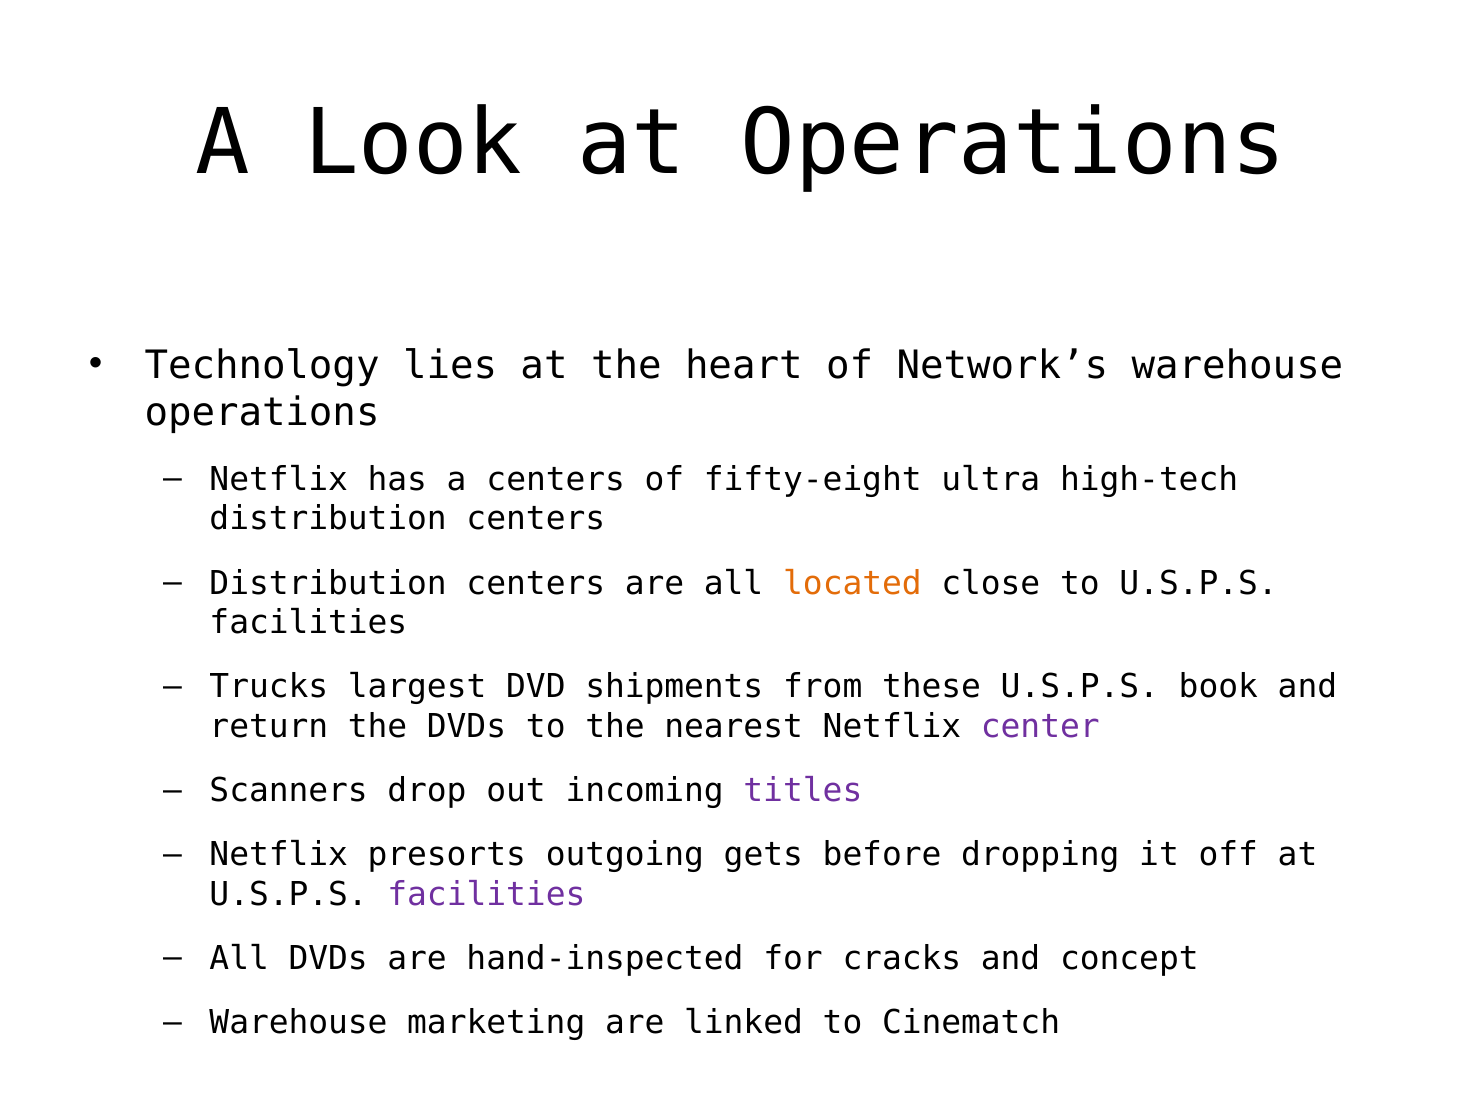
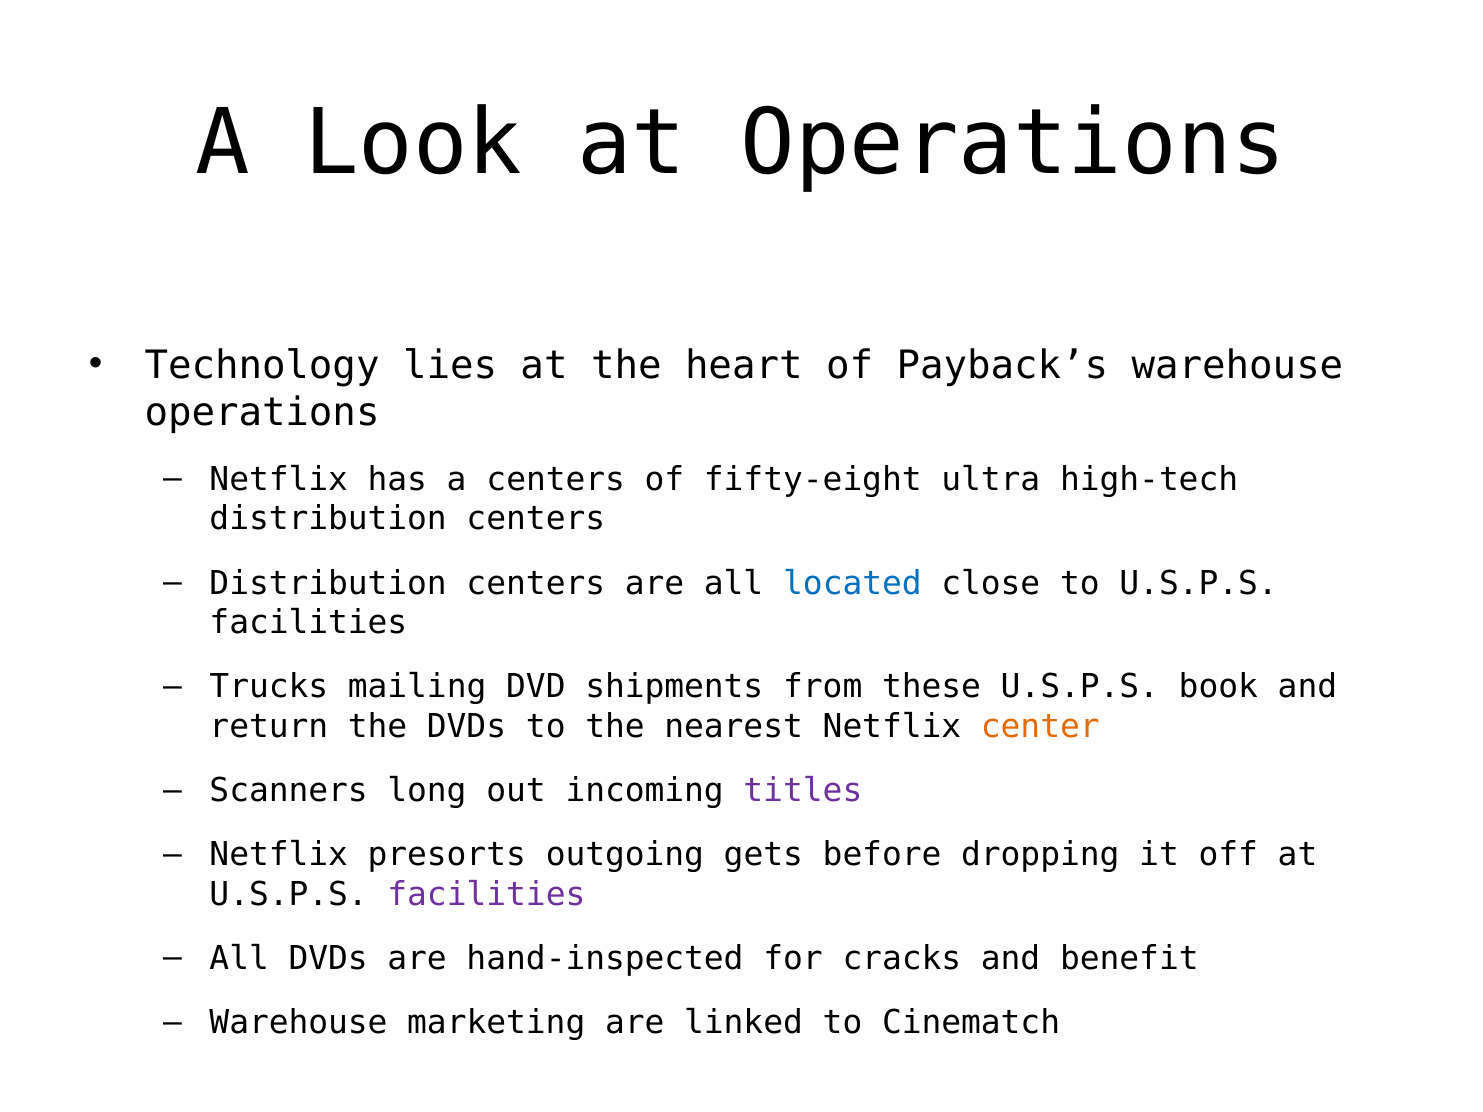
Network’s: Network’s -> Payback’s
located colour: orange -> blue
largest: largest -> mailing
center colour: purple -> orange
drop: drop -> long
concept: concept -> benefit
